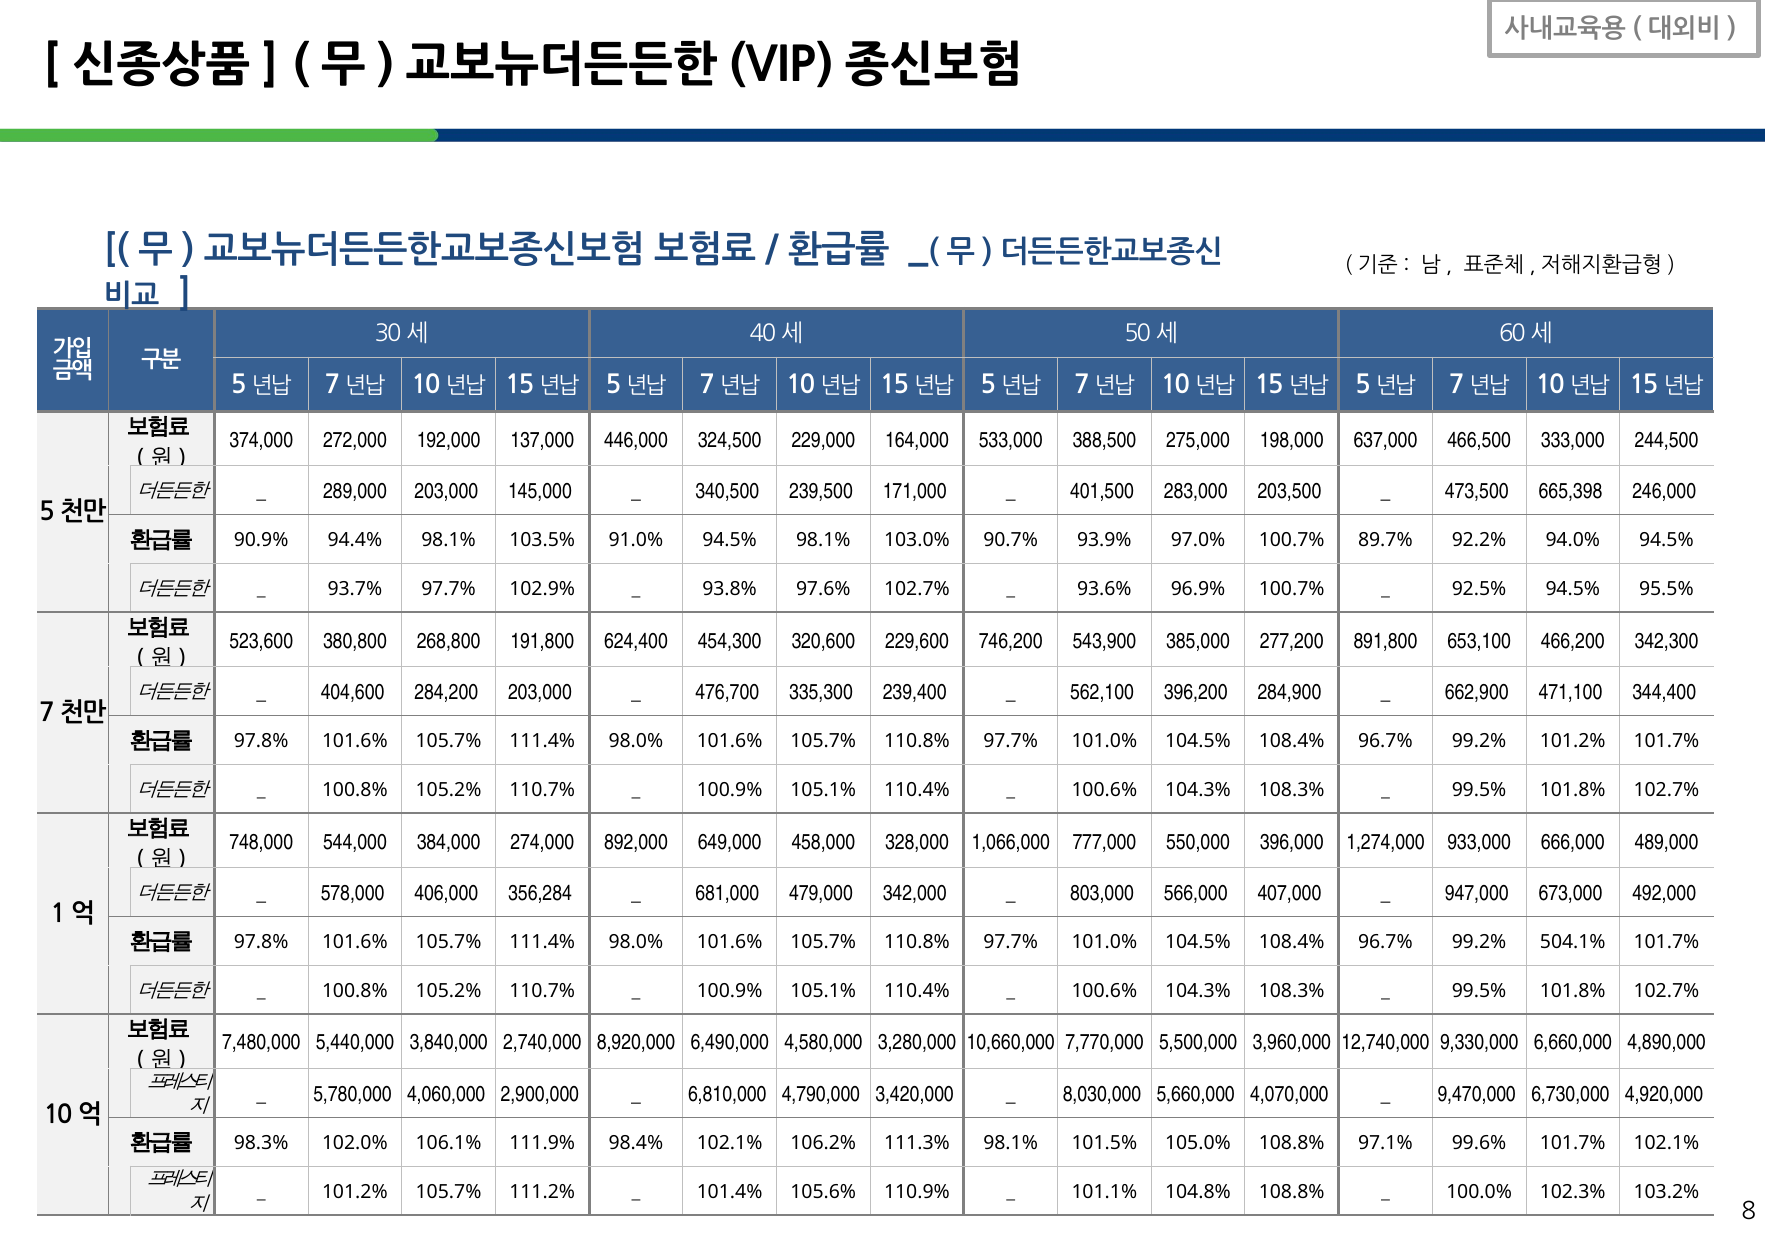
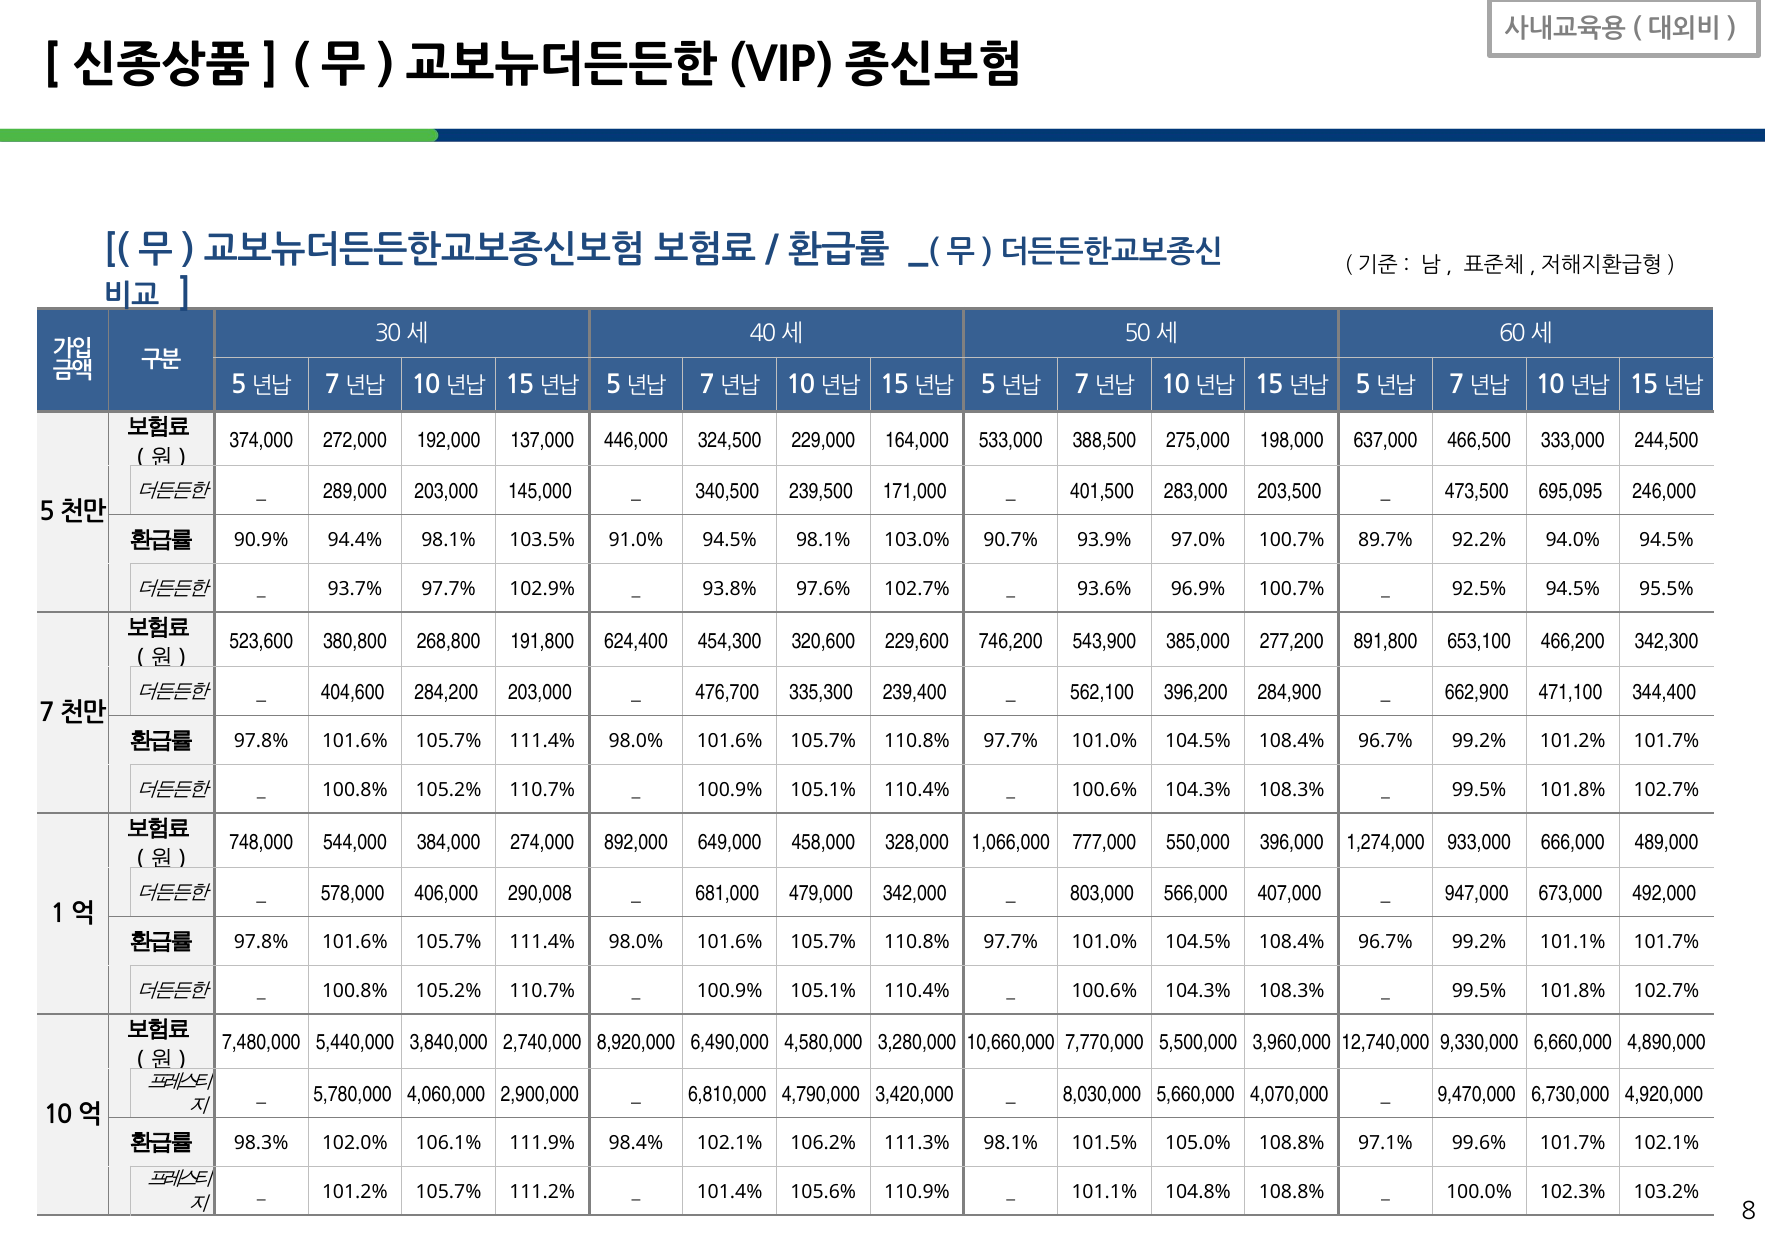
665,398: 665,398 -> 695,095
356,284: 356,284 -> 290,008
99.2% 504.1%: 504.1% -> 101.1%
